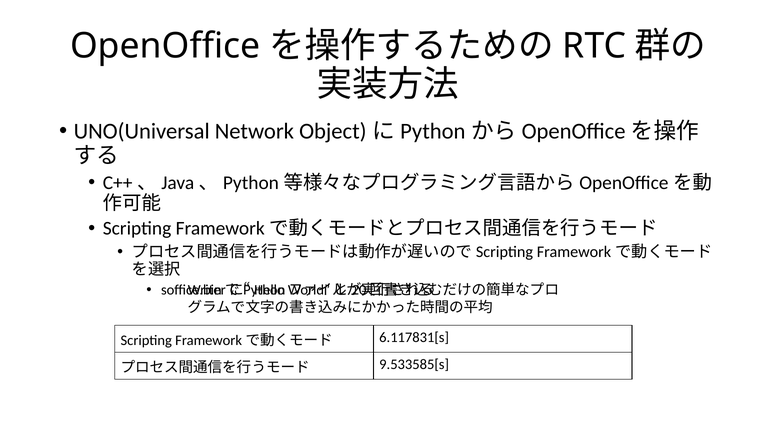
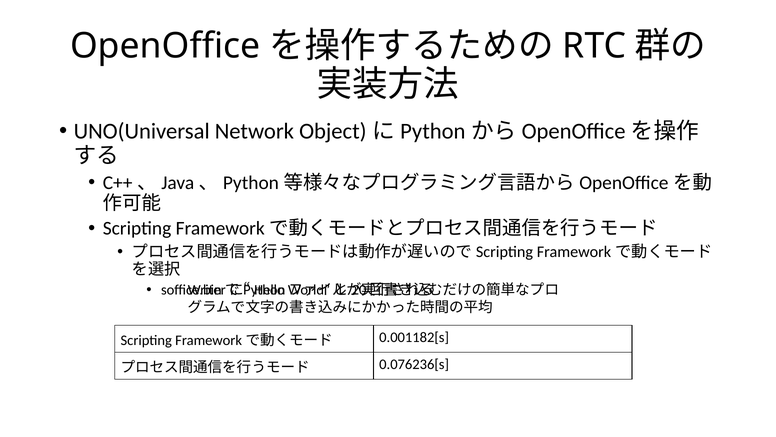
6.117831[s: 6.117831[s -> 0.001182[s
9.533585[s: 9.533585[s -> 0.076236[s
